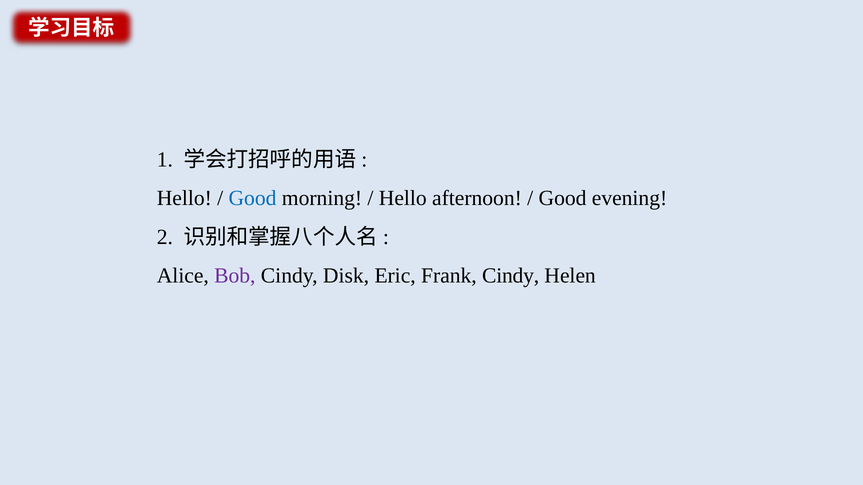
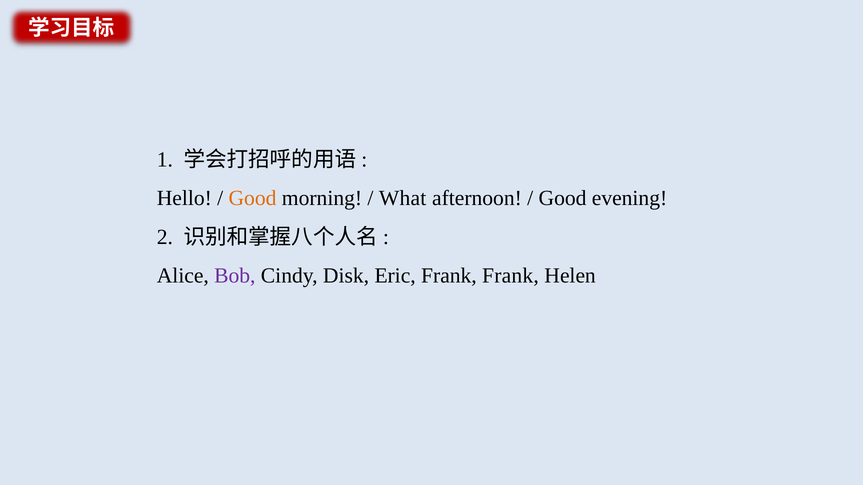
Good at (253, 199) colour: blue -> orange
Hello at (403, 199): Hello -> What
Frank Cindy: Cindy -> Frank
